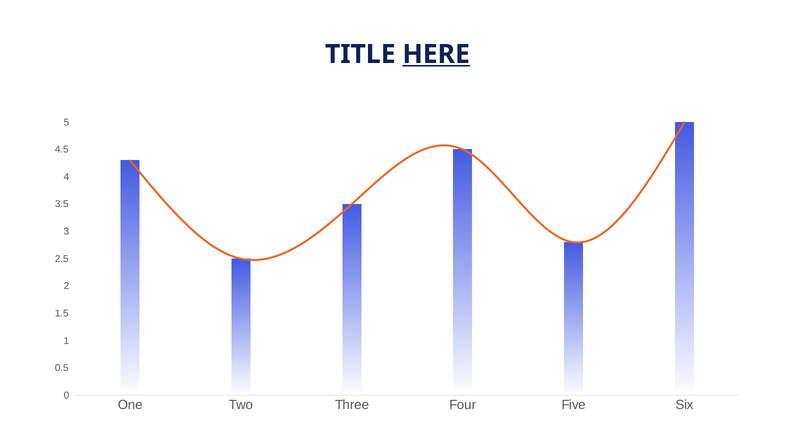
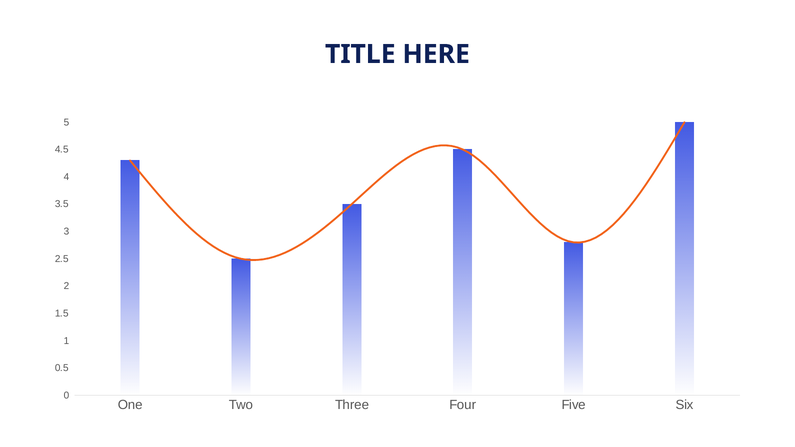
HERE underline: present -> none
